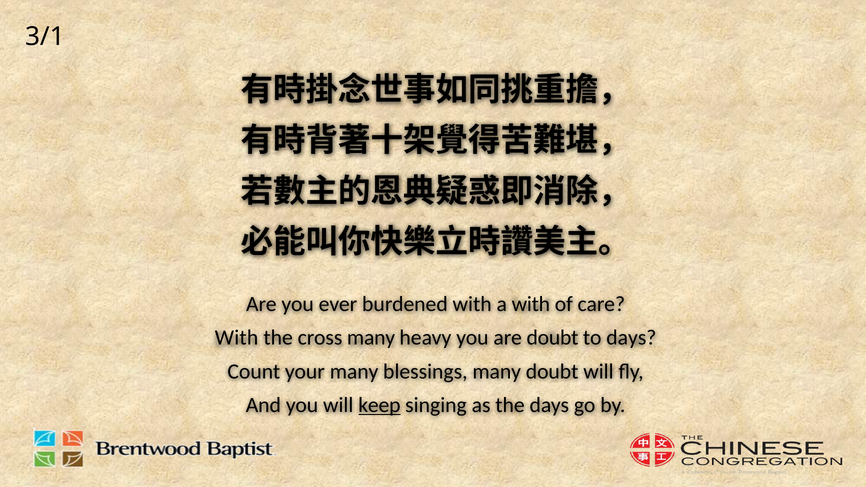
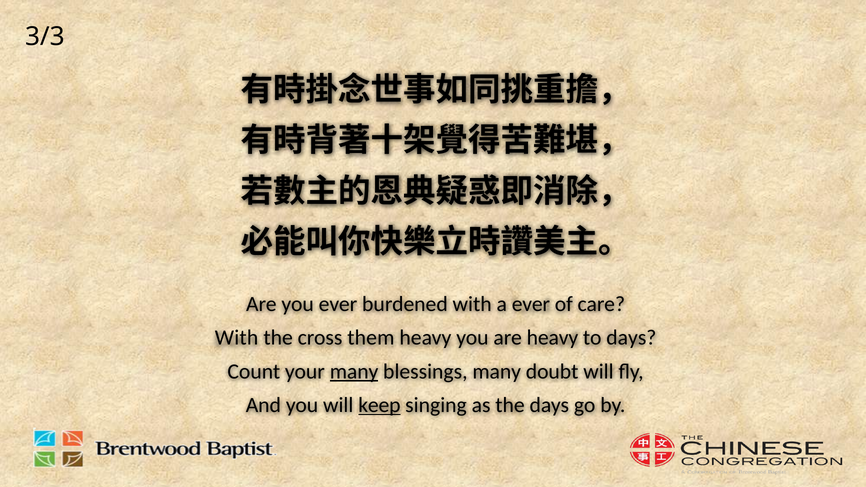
3/1: 3/1 -> 3/3
a with: with -> ever
cross many: many -> them
are doubt: doubt -> heavy
many at (354, 372) underline: none -> present
